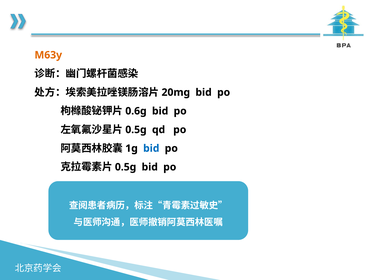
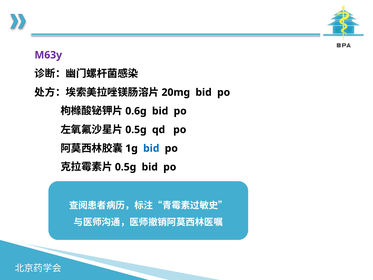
M63y colour: orange -> purple
